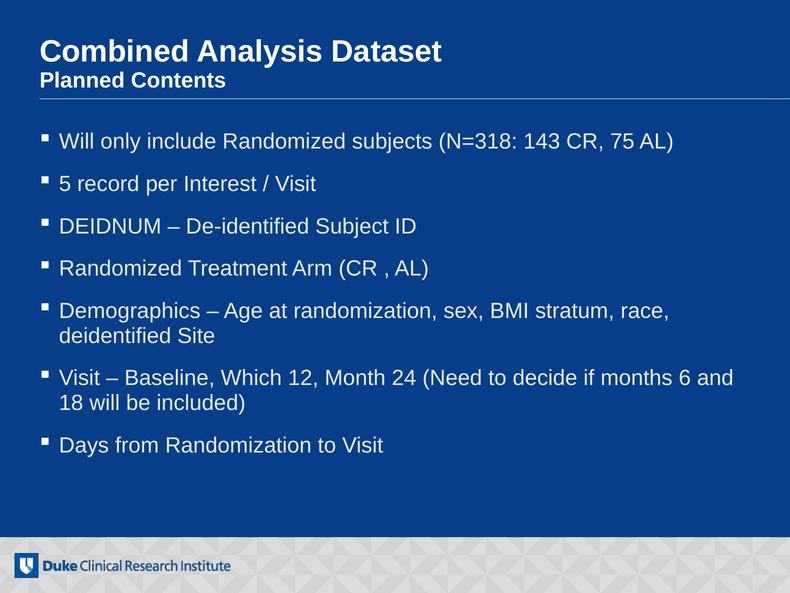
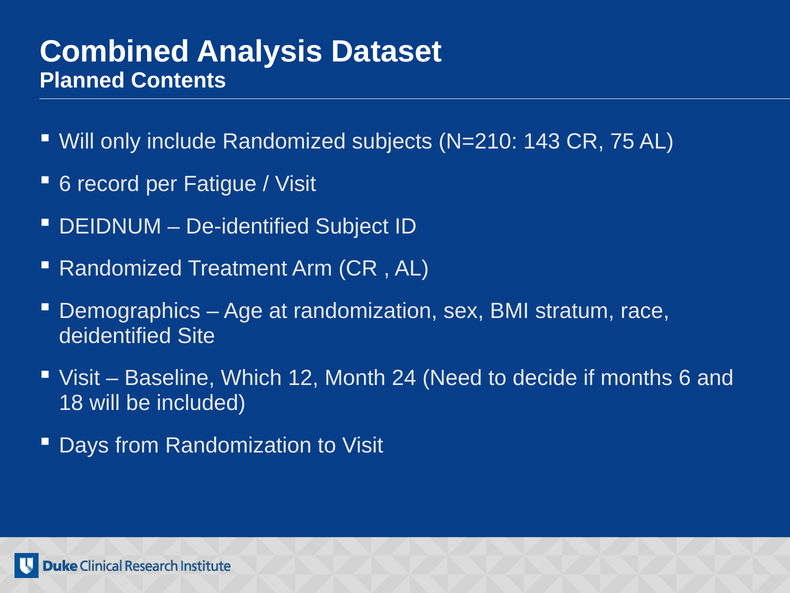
N=318: N=318 -> N=210
5 at (65, 184): 5 -> 6
Interest: Interest -> Fatigue
